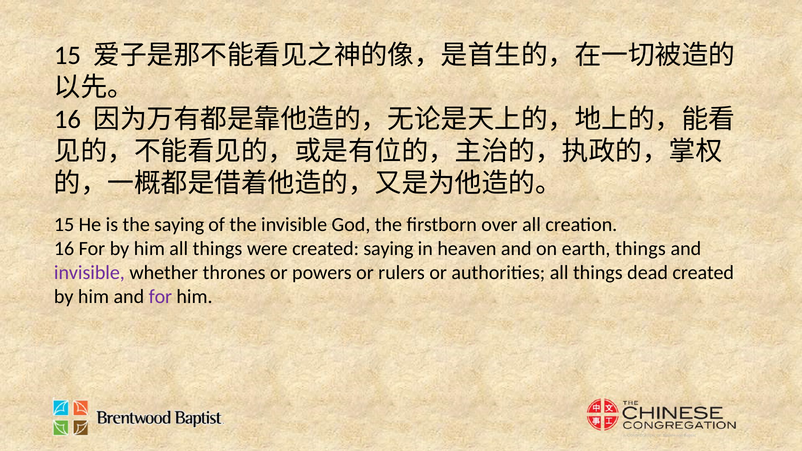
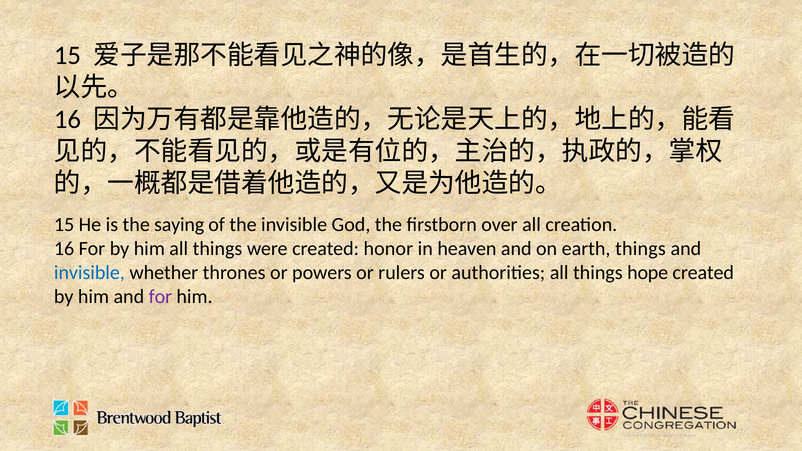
created saying: saying -> honor
invisible at (89, 273) colour: purple -> blue
dead: dead -> hope
